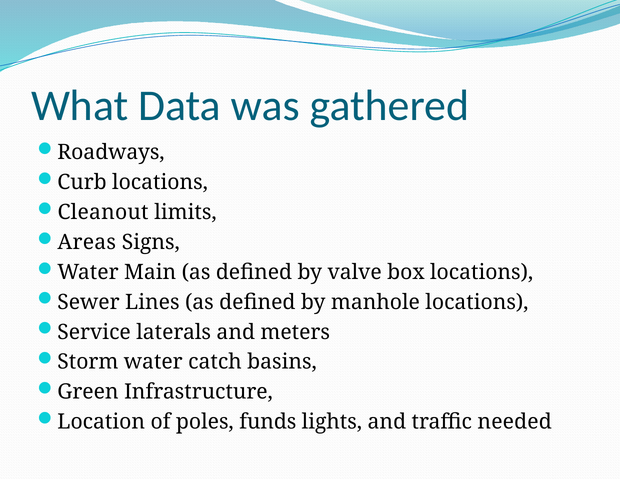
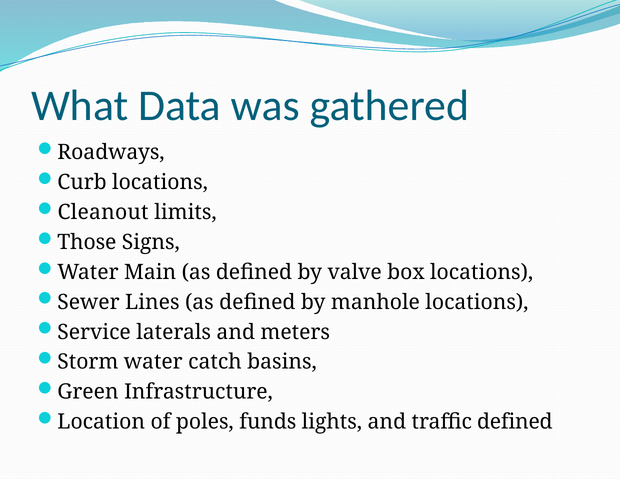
Areas: Areas -> Those
traffic needed: needed -> defined
